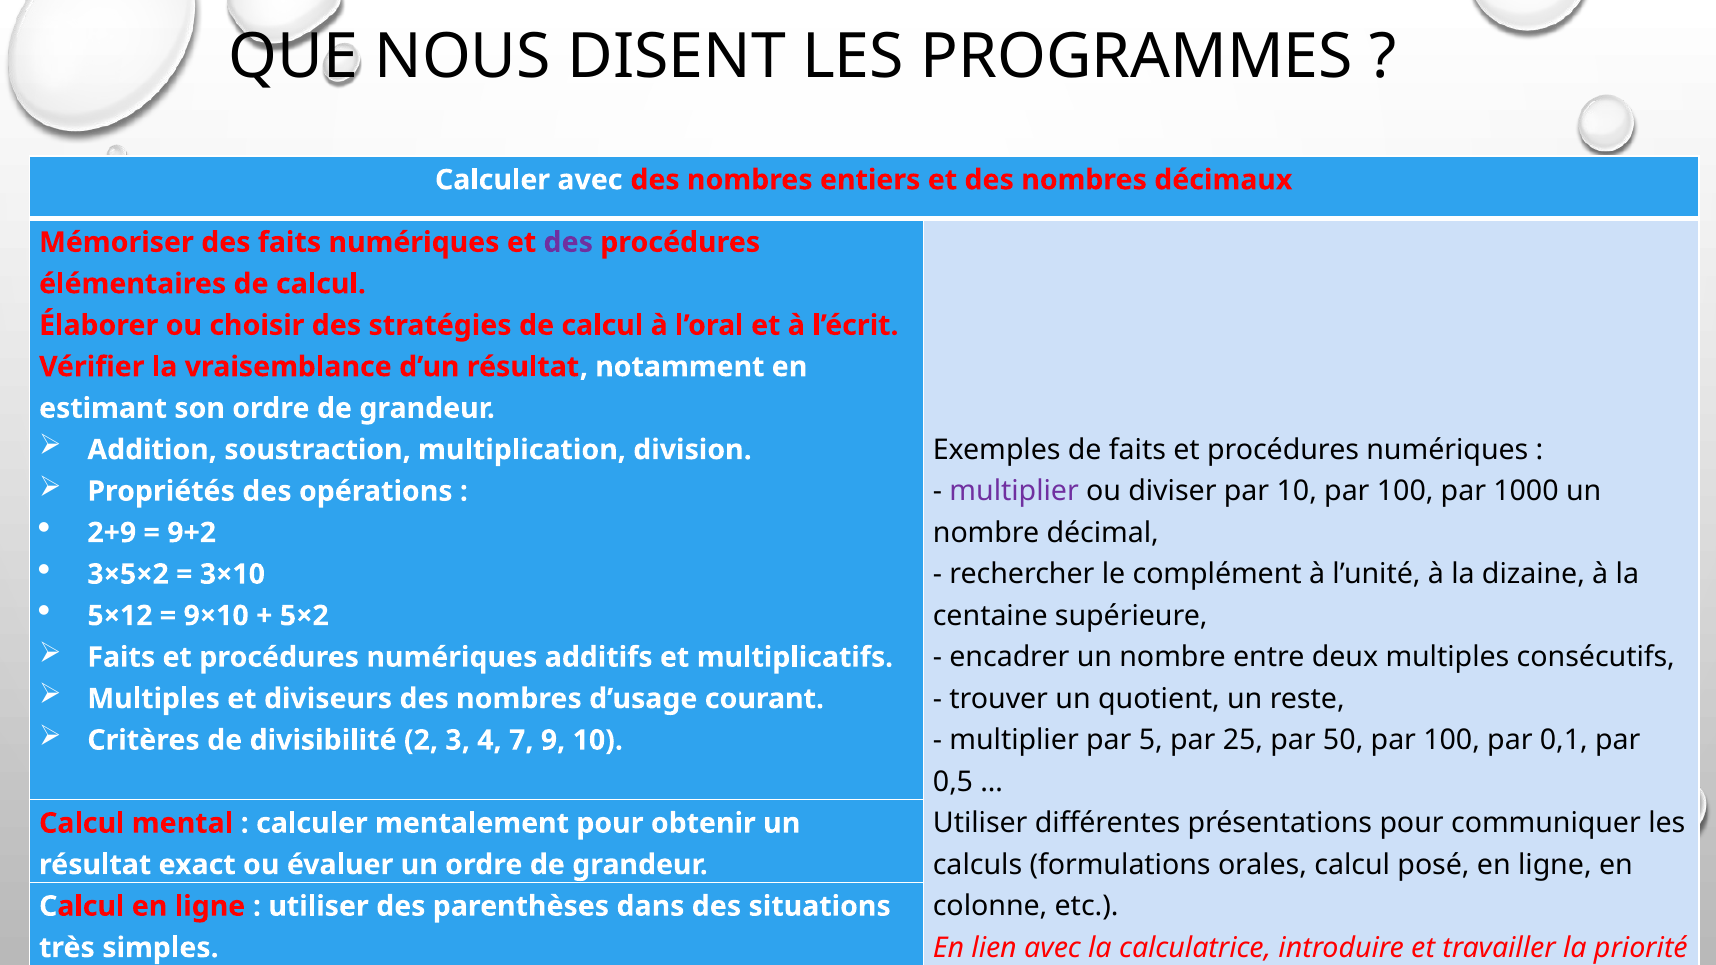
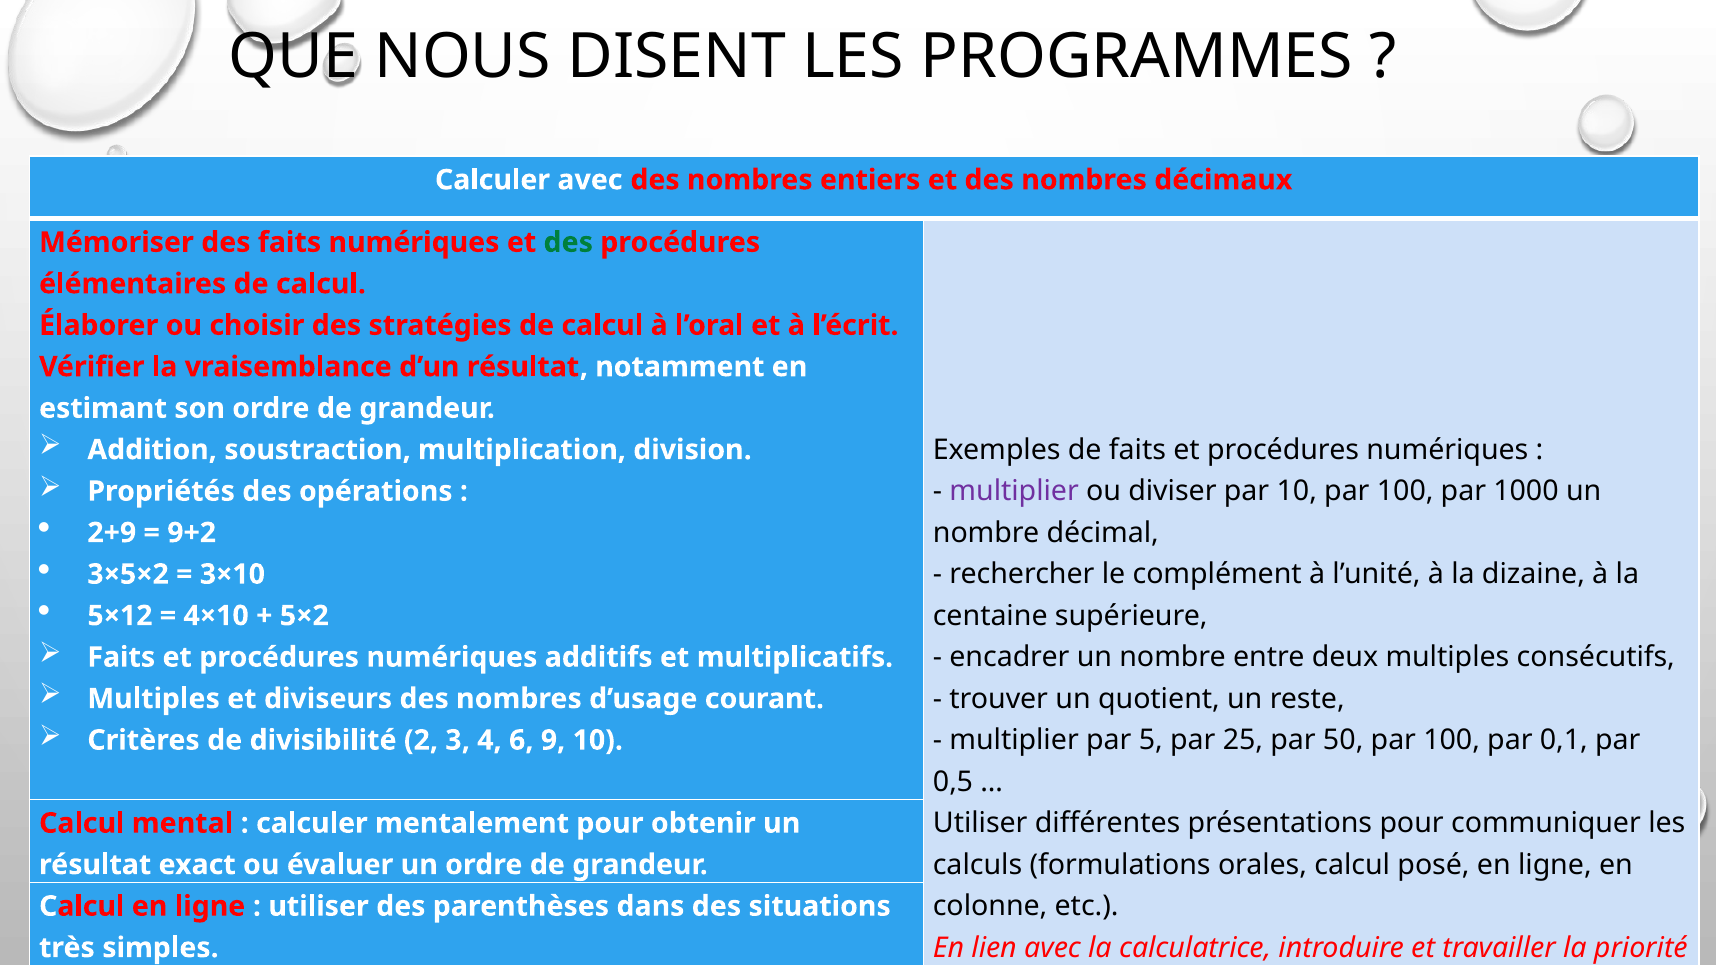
des at (568, 242) colour: purple -> green
9×10: 9×10 -> 4×10
7: 7 -> 6
